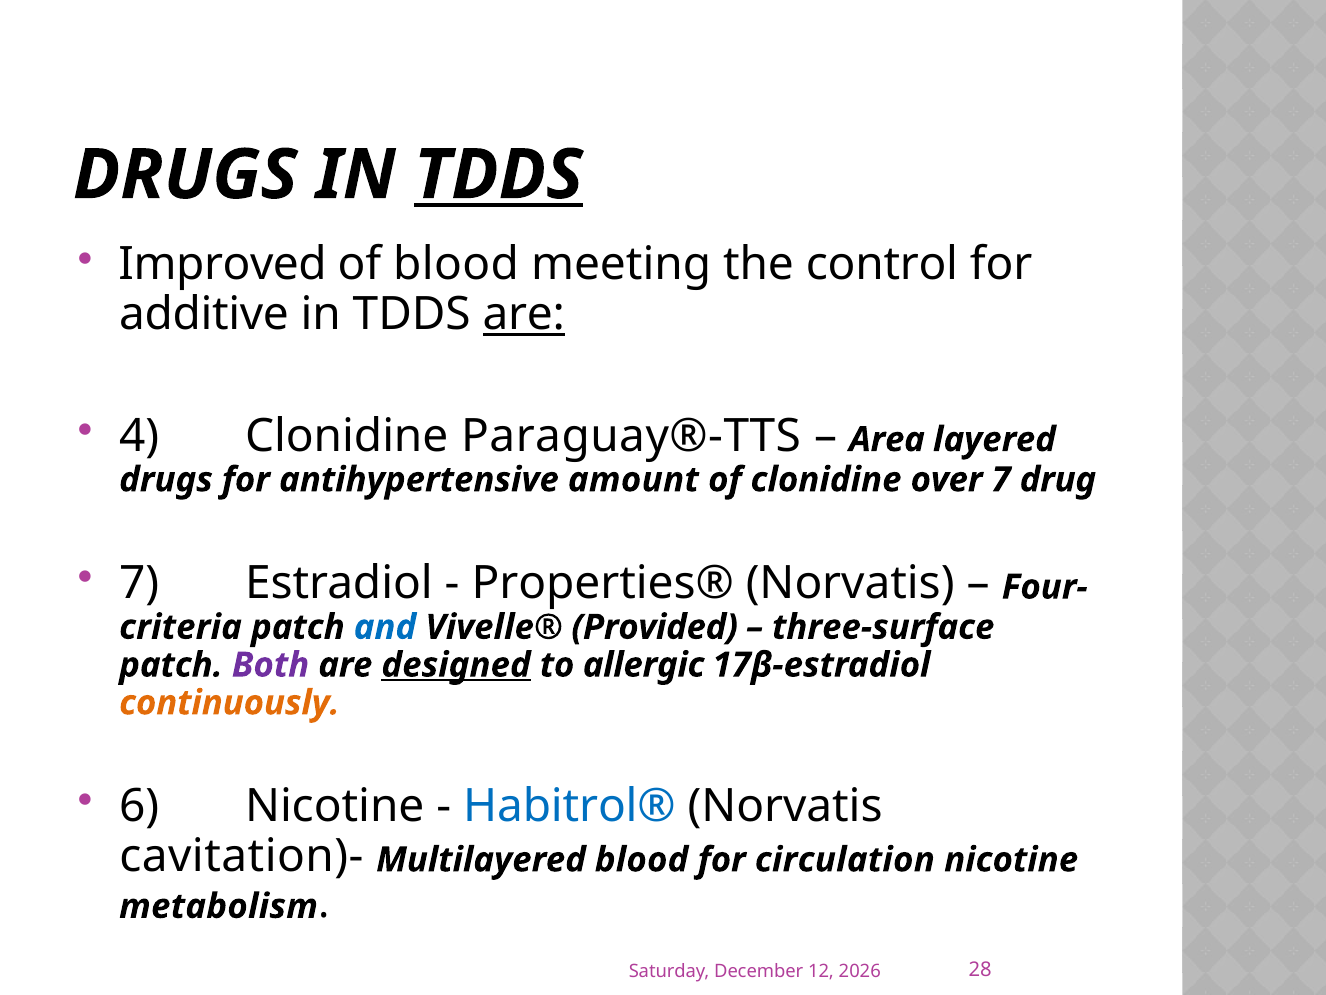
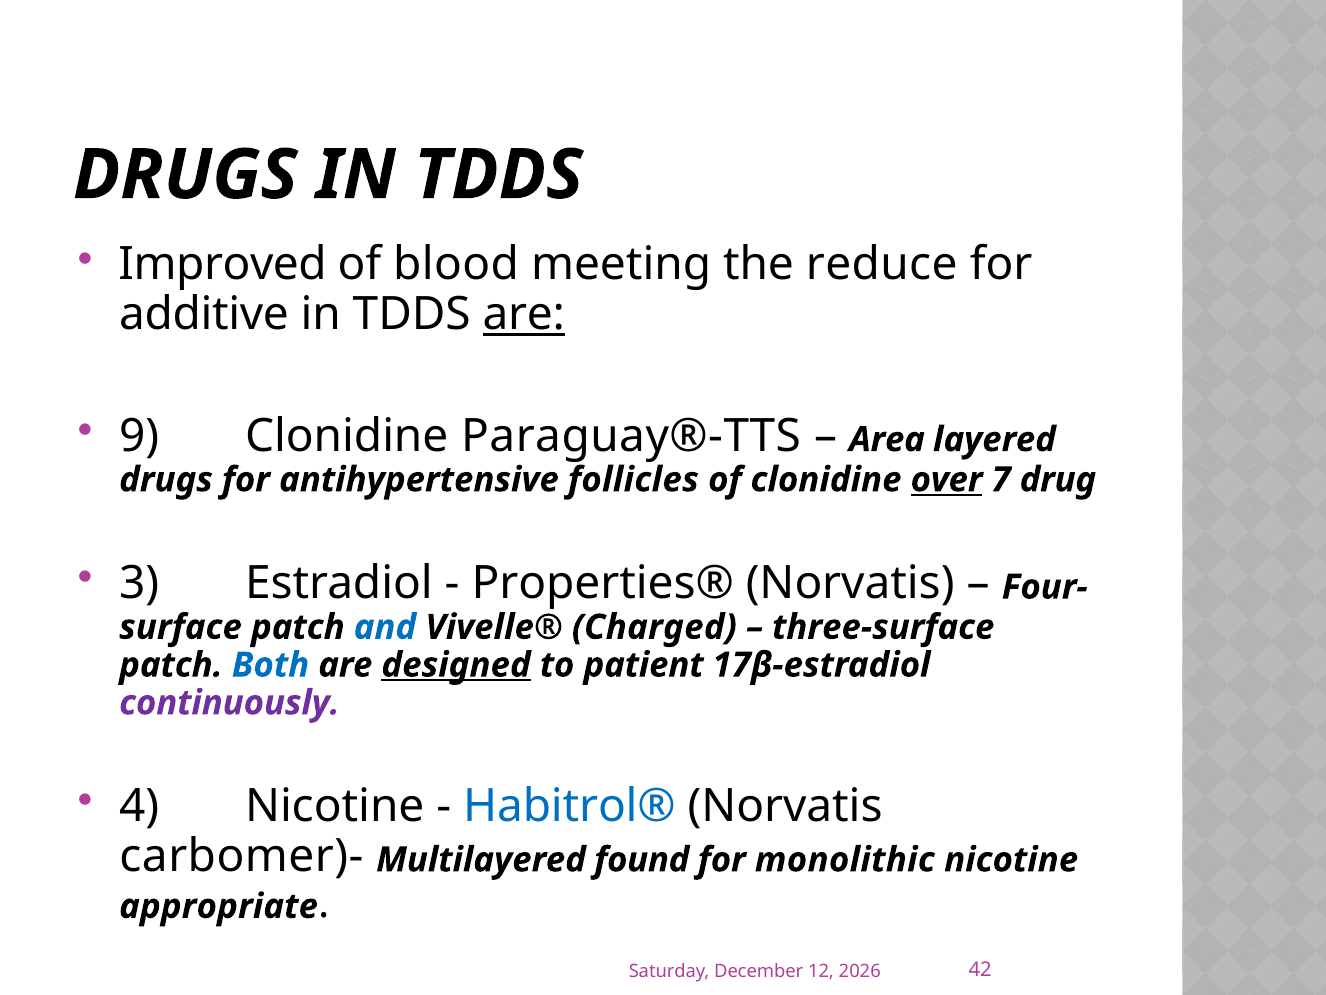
TDDS at (499, 175) underline: present -> none
control: control -> reduce
4: 4 -> 9
amount: amount -> follicles
over underline: none -> present
7 at (139, 583): 7 -> 3
criteria: criteria -> surface
Provided: Provided -> Charged
Both colour: purple -> blue
allergic: allergic -> patient
continuously colour: orange -> purple
6: 6 -> 4
cavitation)-: cavitation)- -> carbomer)-
Multilayered blood: blood -> found
circulation: circulation -> monolithic
metabolism: metabolism -> appropriate
28: 28 -> 42
